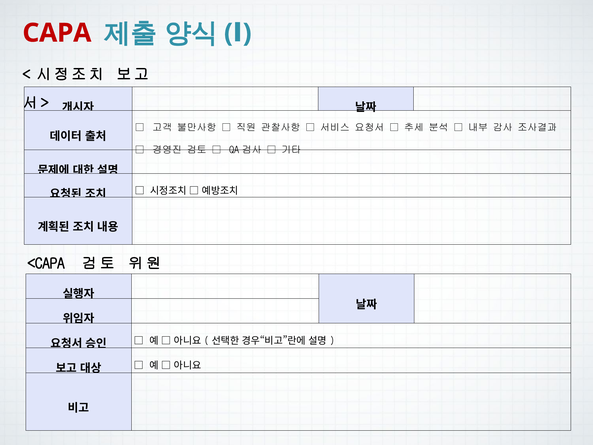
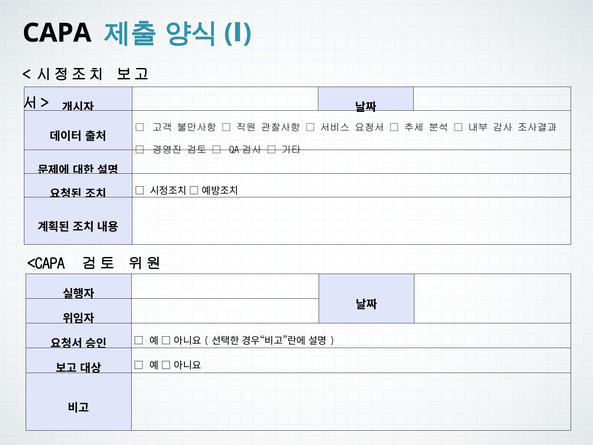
CAPA colour: red -> black
